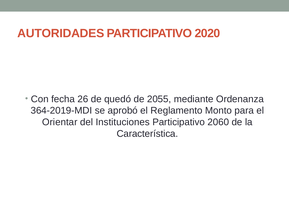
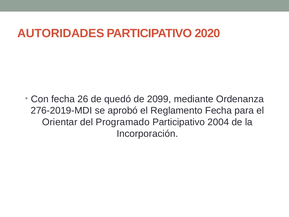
2055: 2055 -> 2099
364-2019-MDI: 364-2019-MDI -> 276-2019-MDI
Reglamento Monto: Monto -> Fecha
Instituciones: Instituciones -> Programado
2060: 2060 -> 2004
Característica: Característica -> Incorporación
